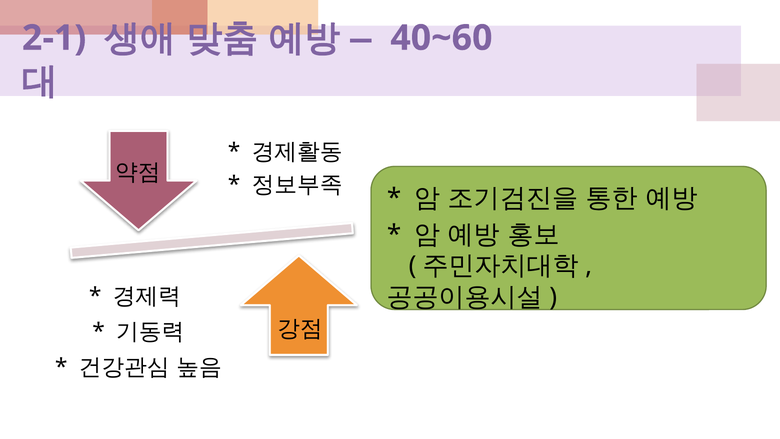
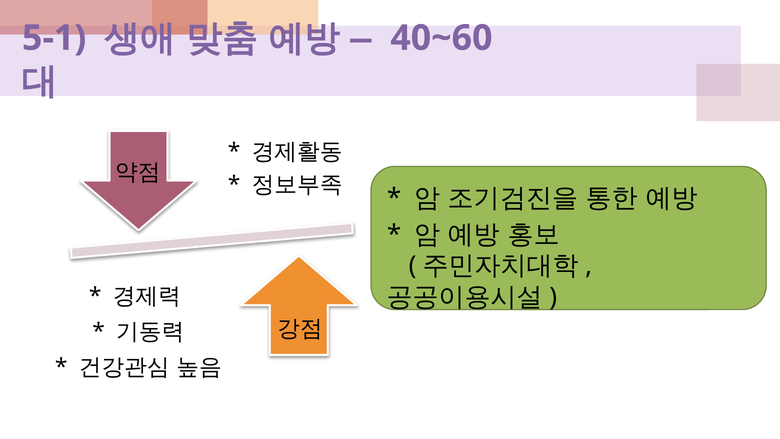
2-1: 2-1 -> 5-1
